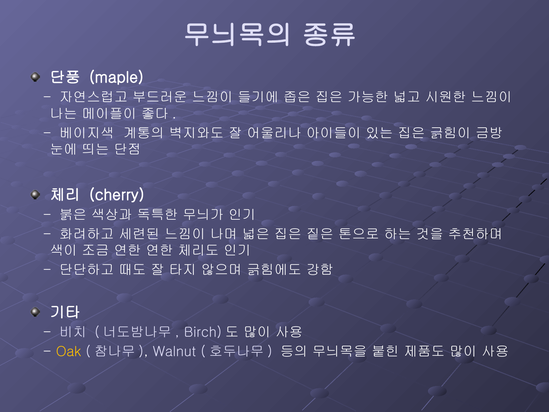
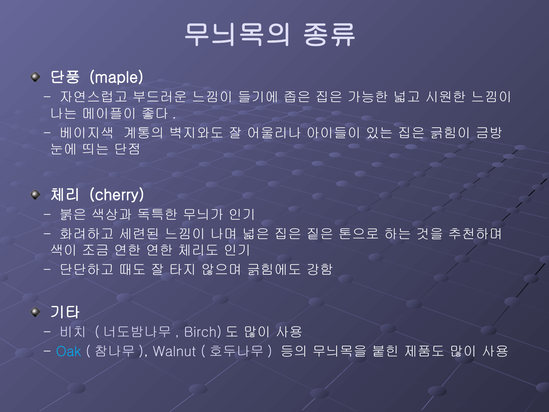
Oak colour: yellow -> light blue
